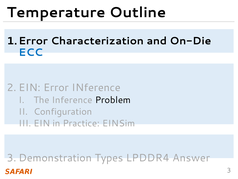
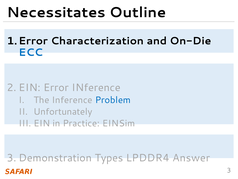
Temperature: Temperature -> Necessitates
Problem colour: black -> blue
Configuration: Configuration -> Unfortunately
